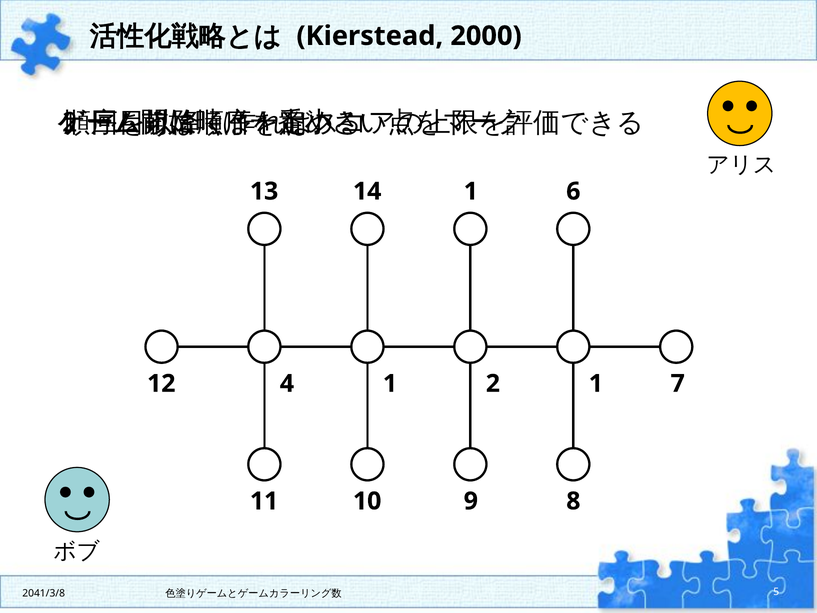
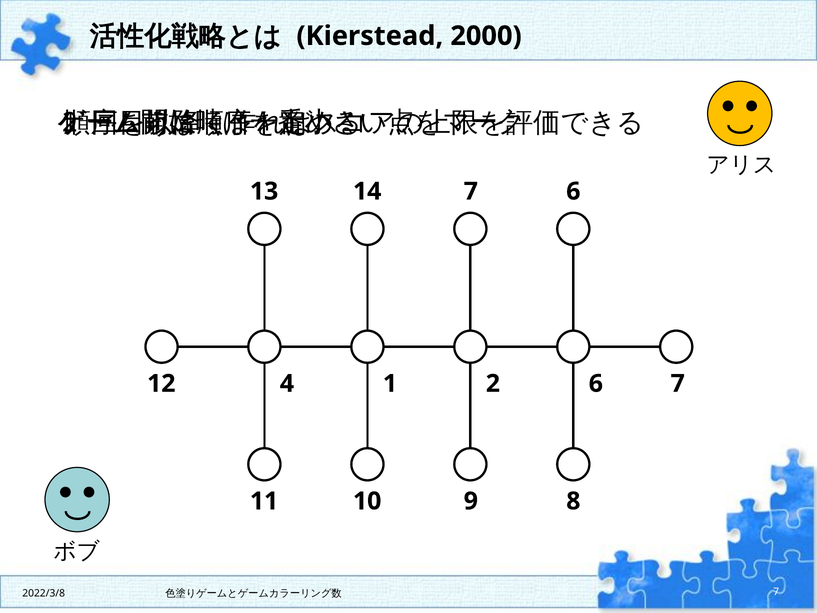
14 1: 1 -> 7
2 1: 1 -> 6
2041/3/8: 2041/3/8 -> 2022/3/8
5 at (776, 591): 5 -> 7
